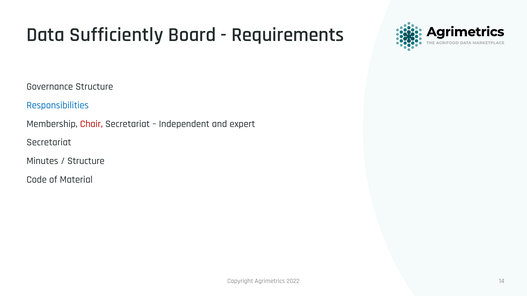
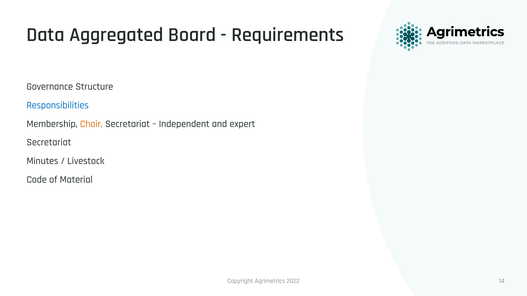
Sufficiently: Sufficiently -> Aggregated
Chair colour: red -> orange
Structure at (86, 161): Structure -> Livestock
